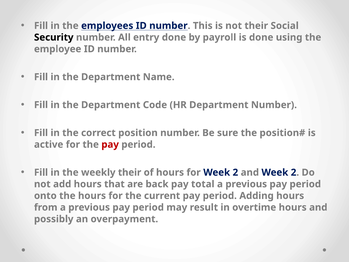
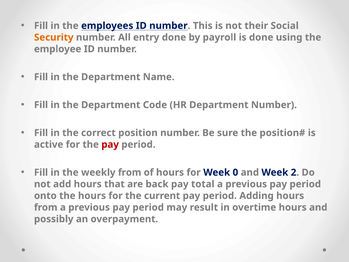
Security colour: black -> orange
weekly their: their -> from
for Week 2: 2 -> 0
